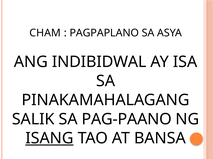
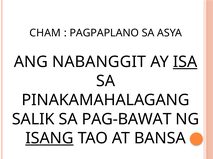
INDIBIDWAL: INDIBIDWAL -> NABANGGIT
ISA underline: none -> present
PAG-PAANO: PAG-PAANO -> PAG-BAWAT
